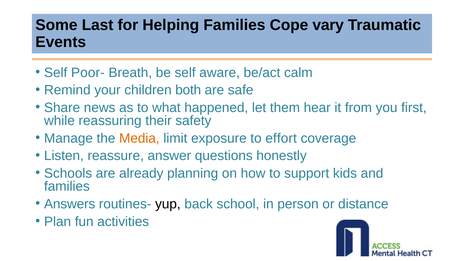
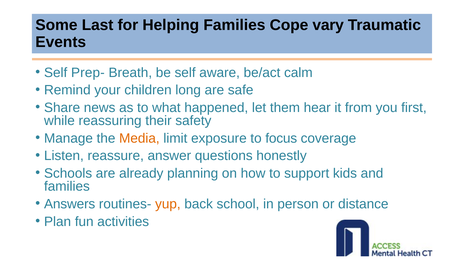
Poor-: Poor- -> Prep-
both: both -> long
effort: effort -> focus
yup colour: black -> orange
